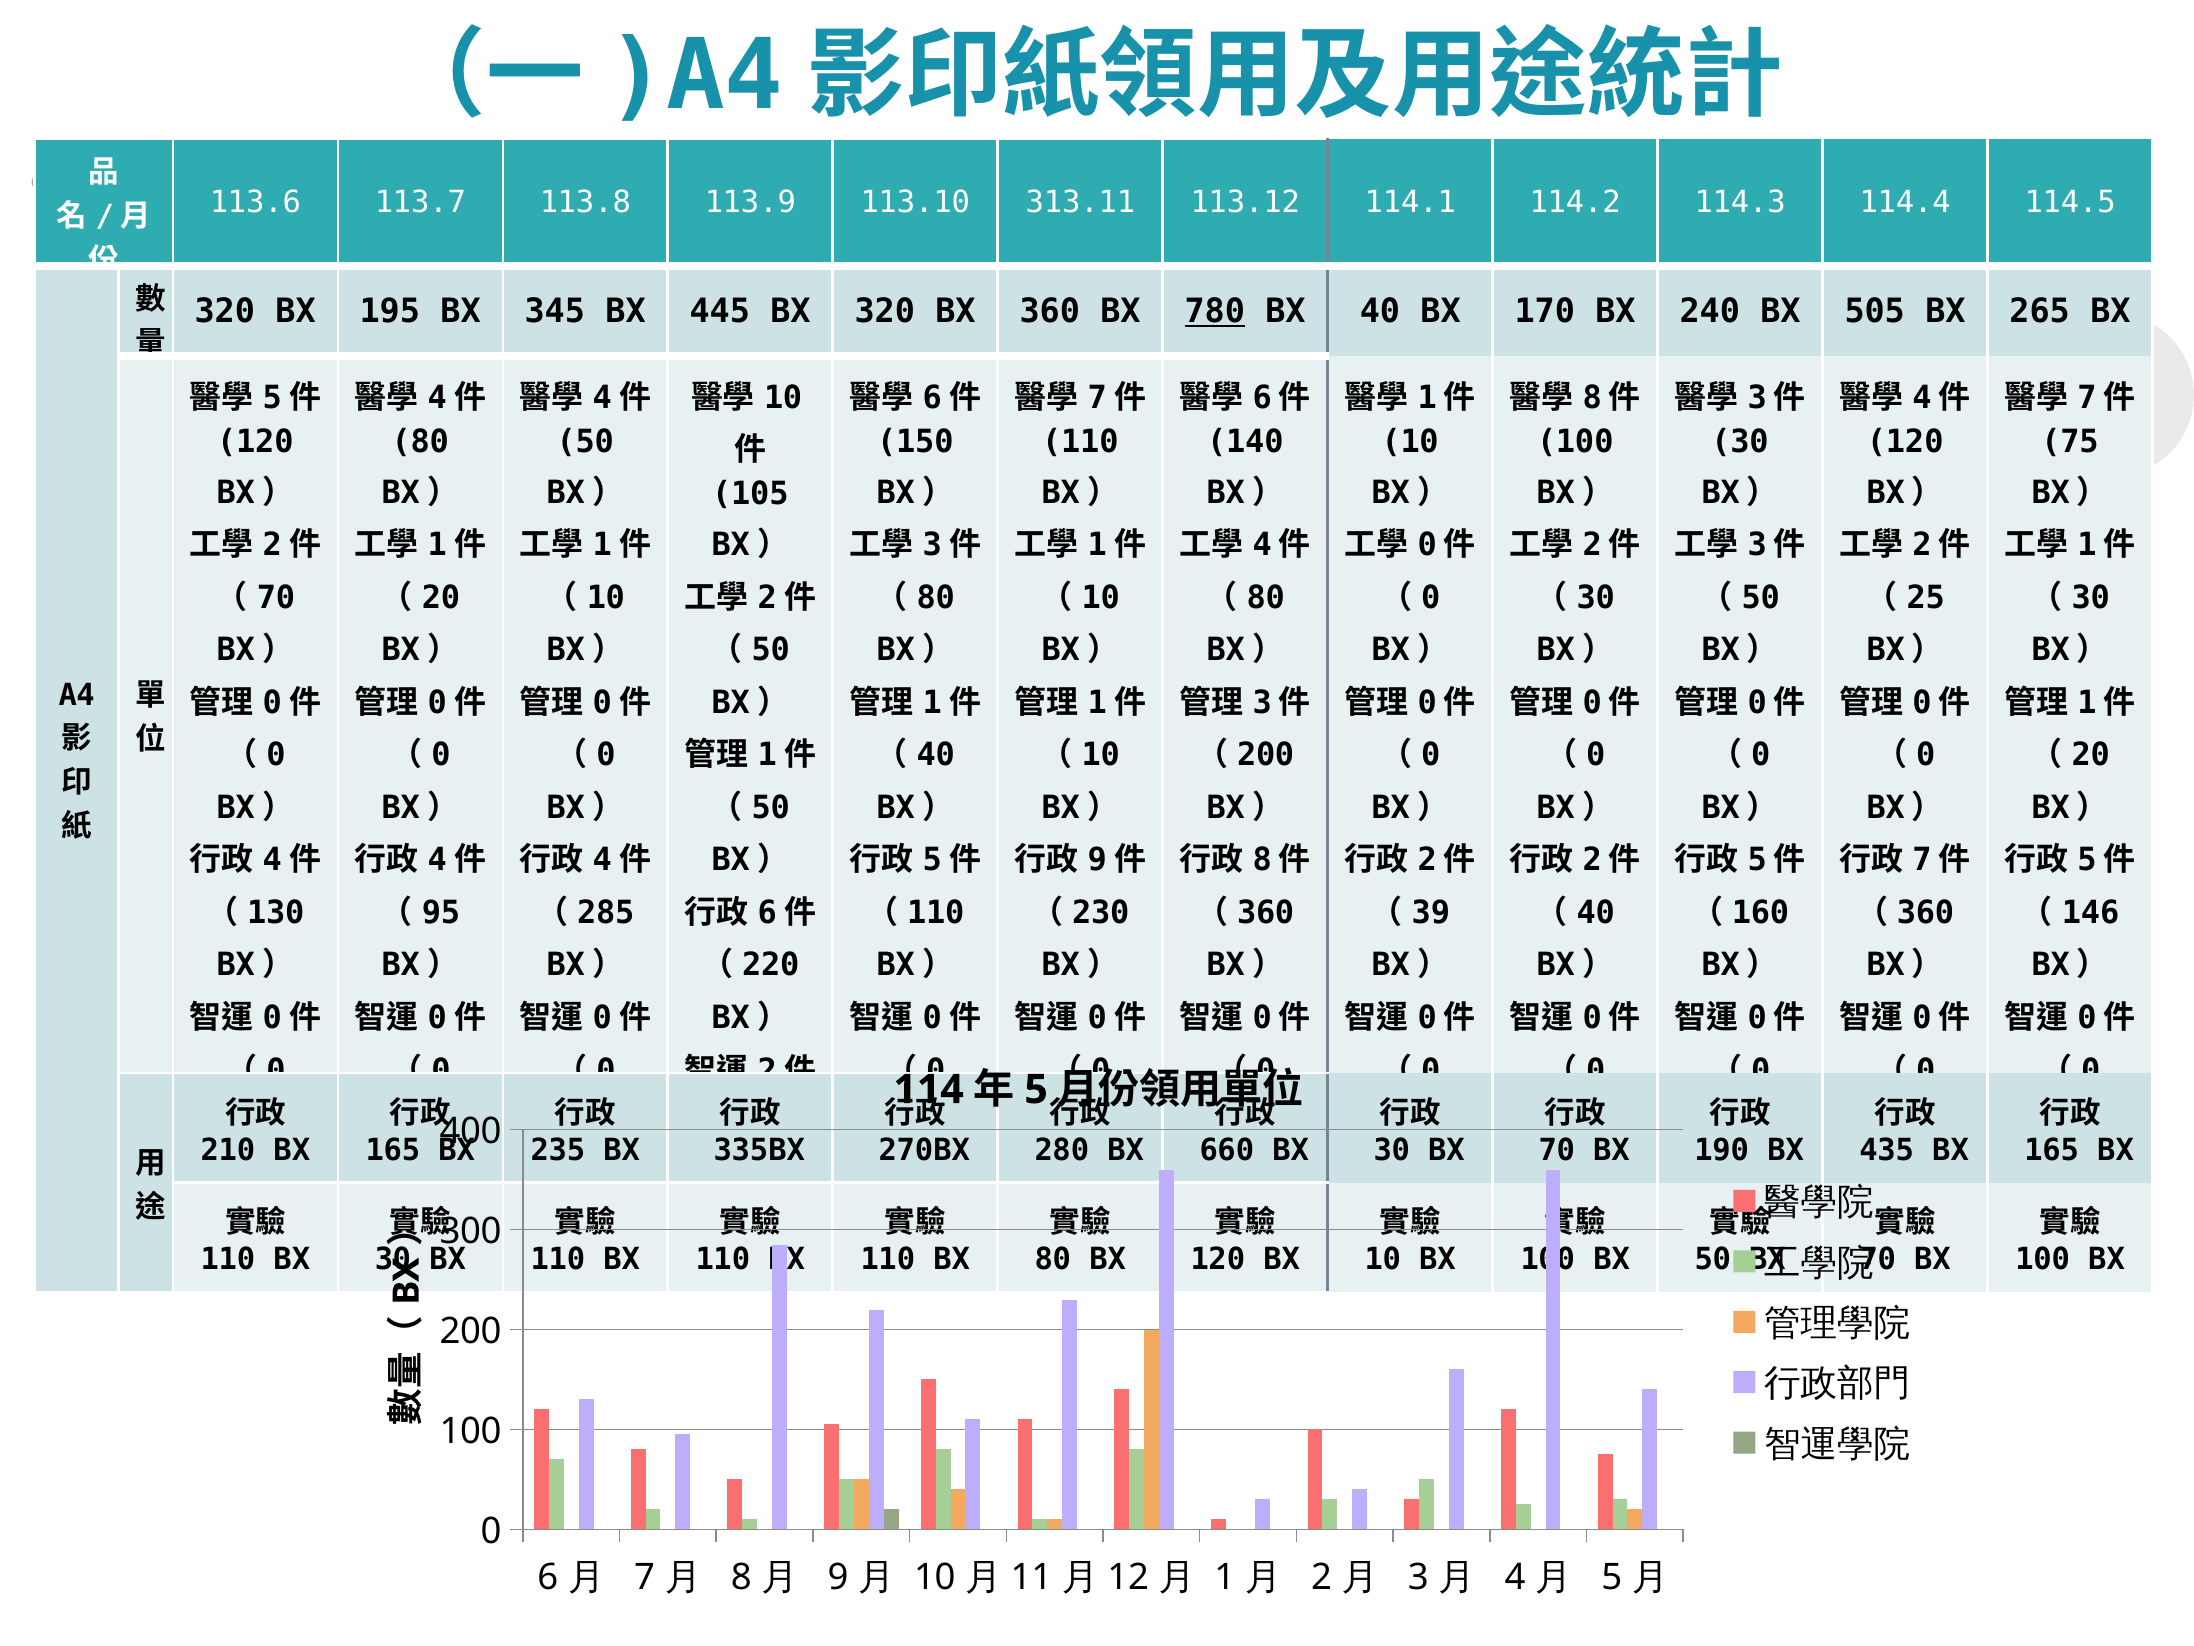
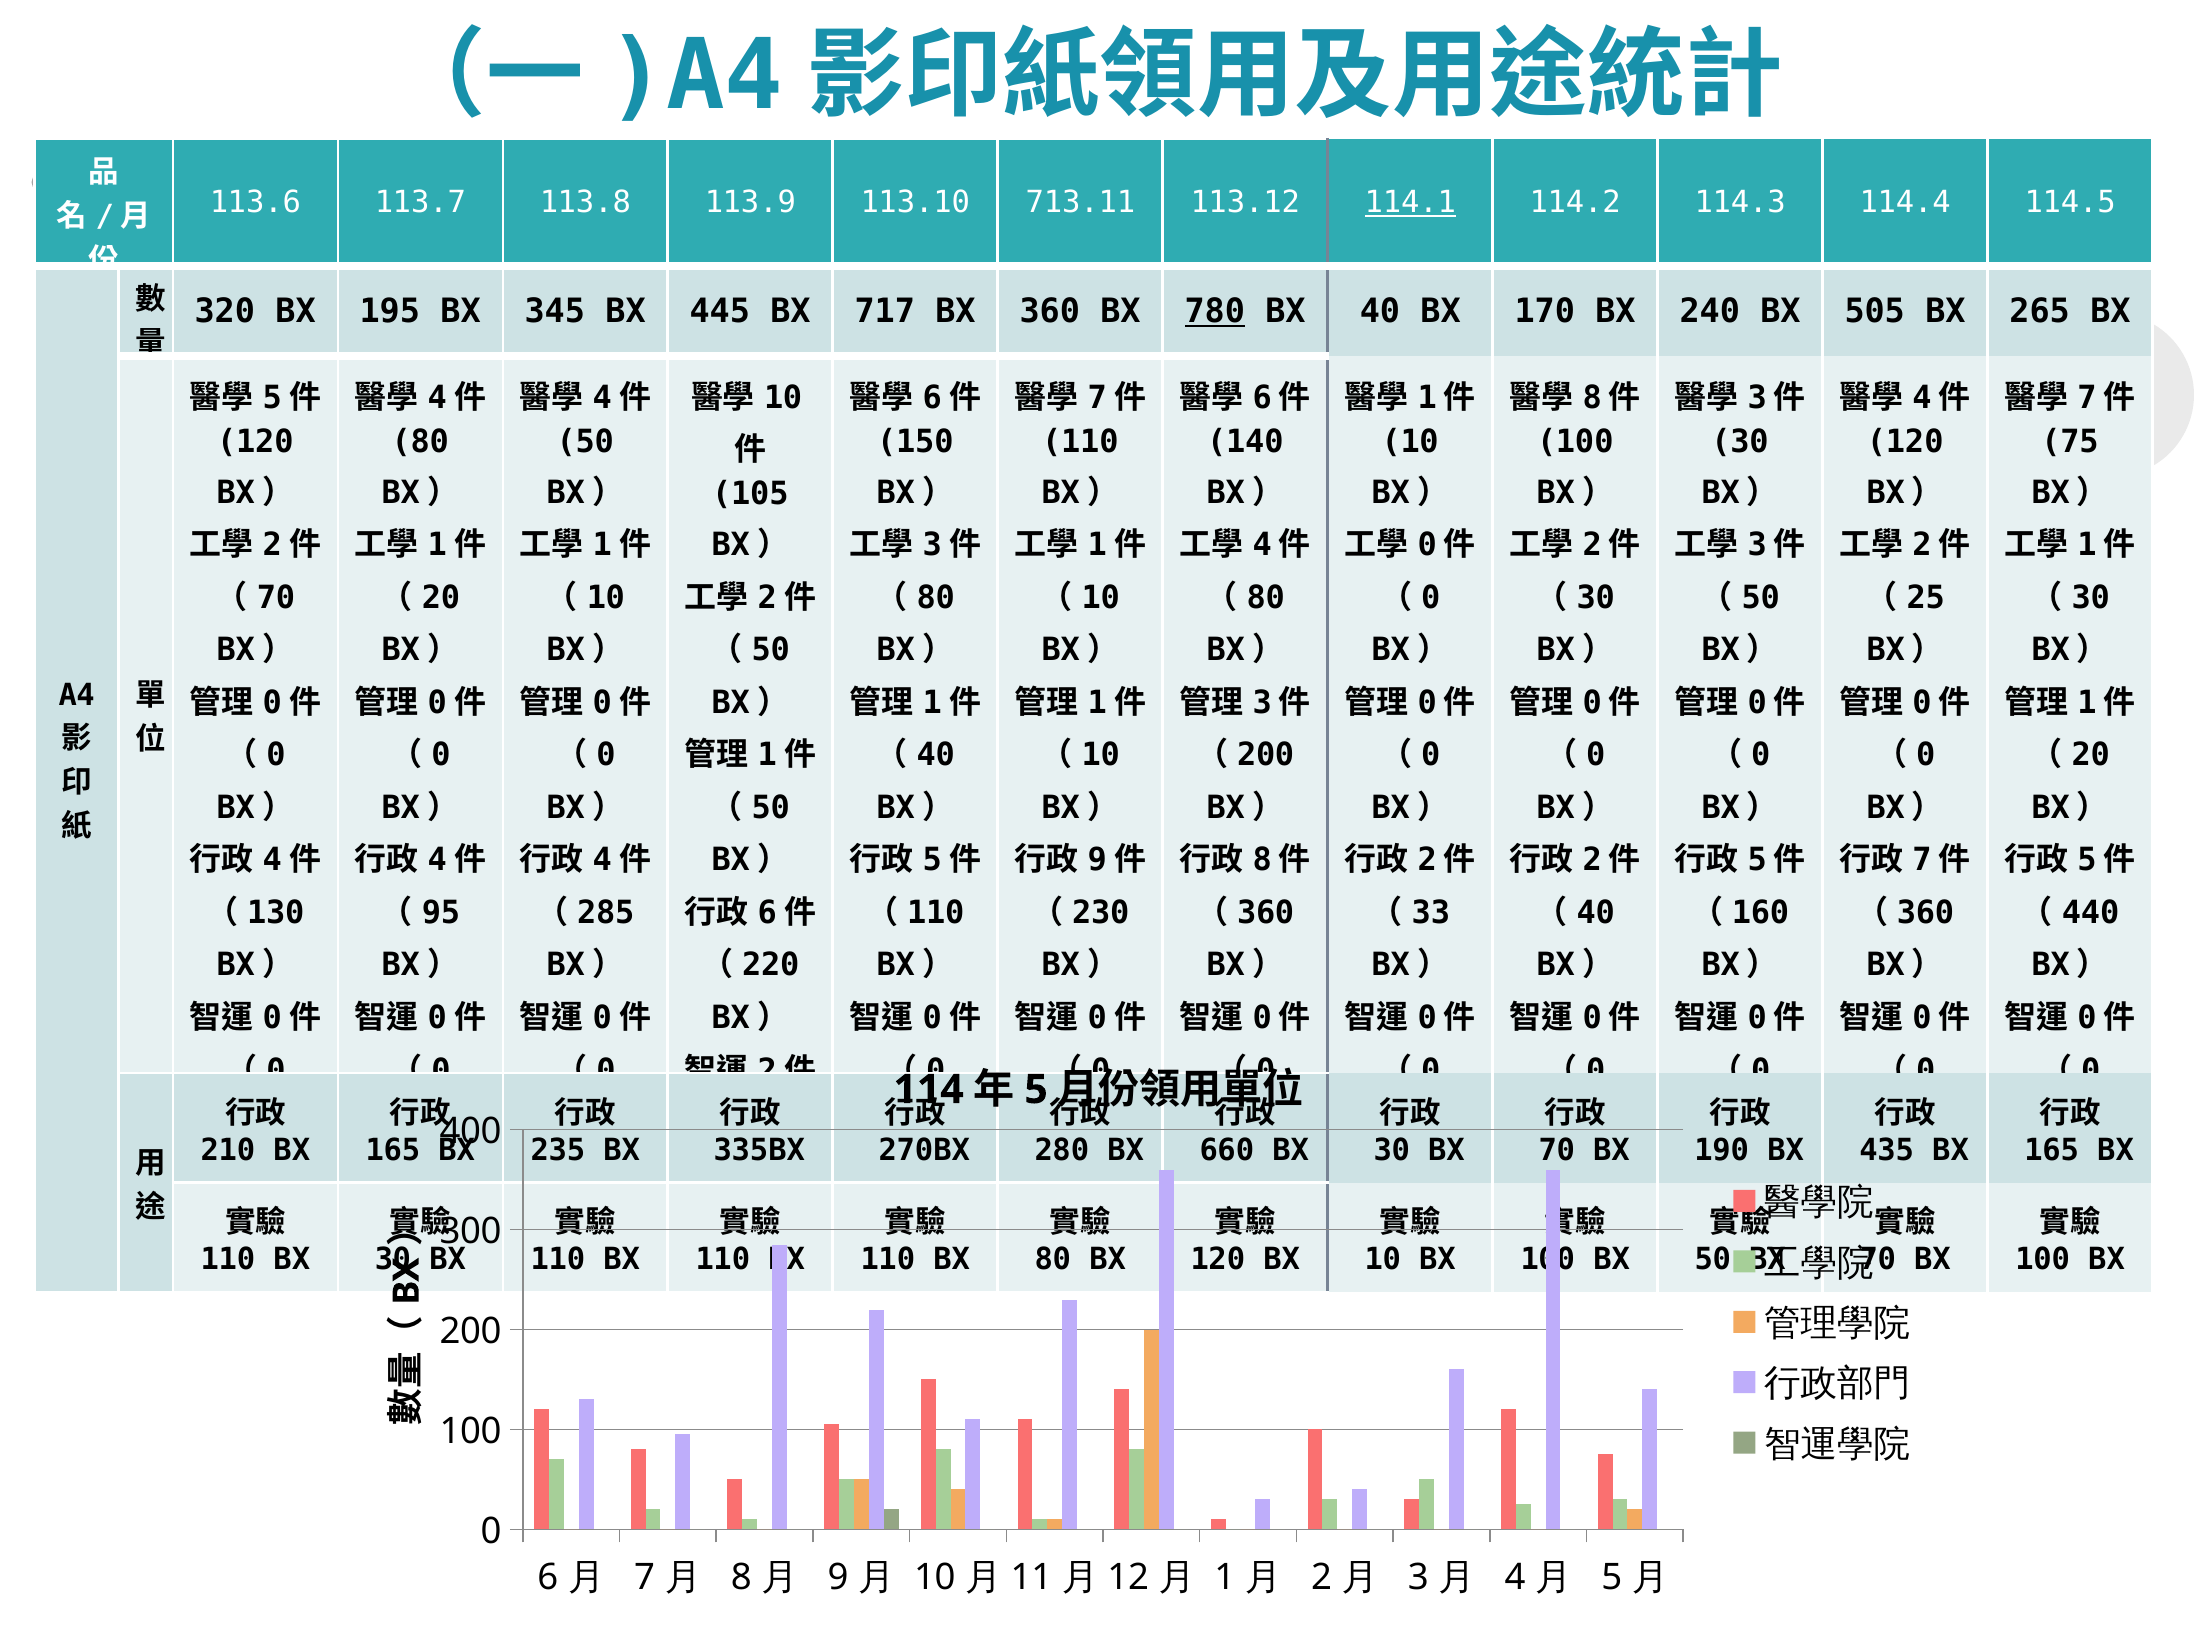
313.11: 313.11 -> 713.11
114.1 underline: none -> present
BX 320: 320 -> 717
39: 39 -> 33
146: 146 -> 440
